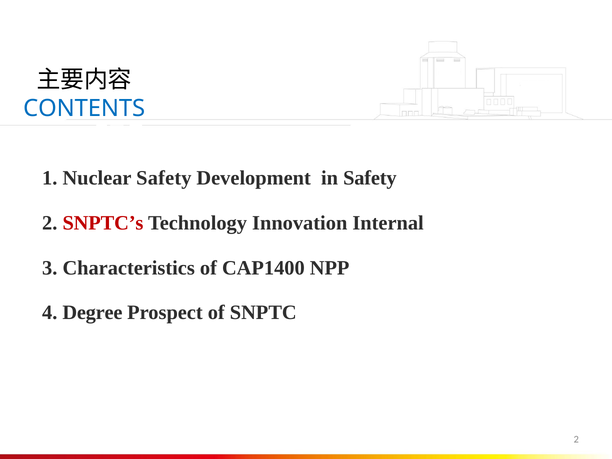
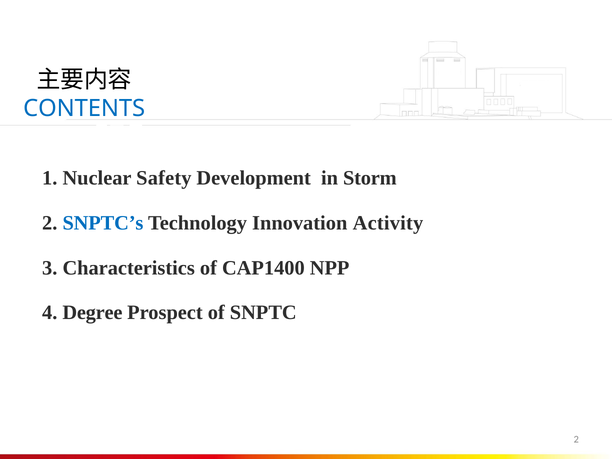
in Safety: Safety -> Storm
SNPTC’s colour: red -> blue
Internal: Internal -> Activity
